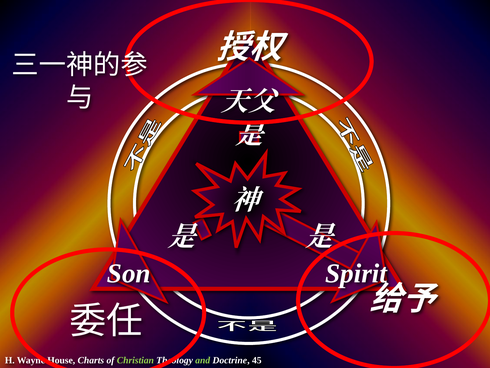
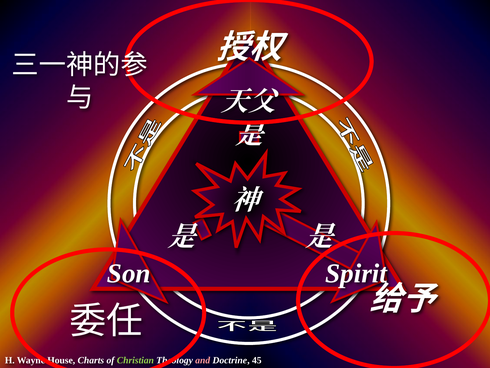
and colour: light green -> pink
